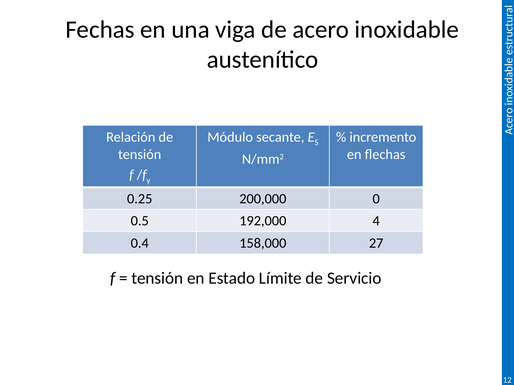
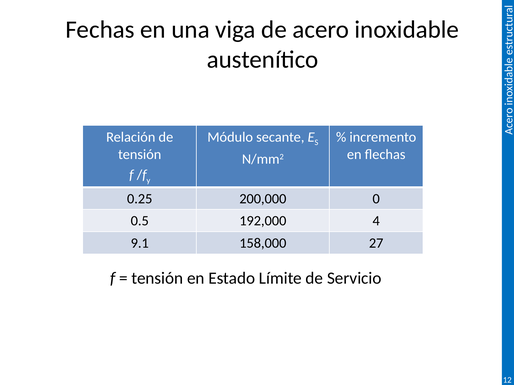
0.4: 0.4 -> 9.1
